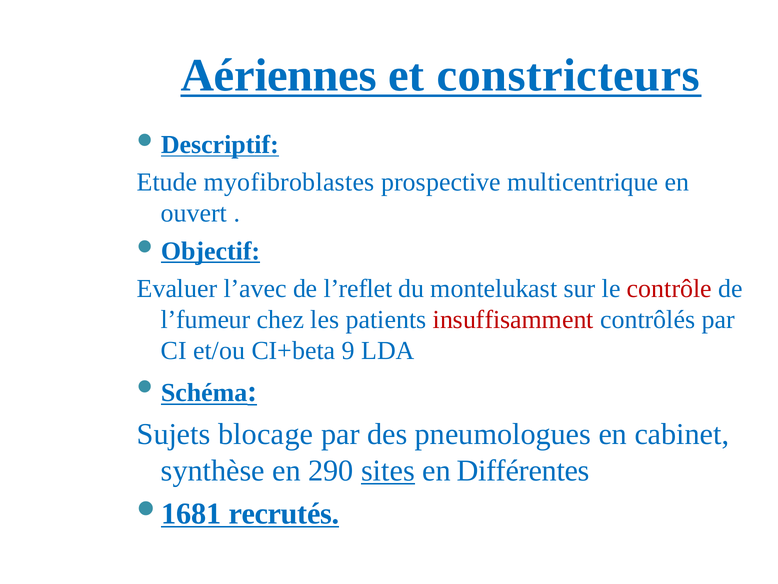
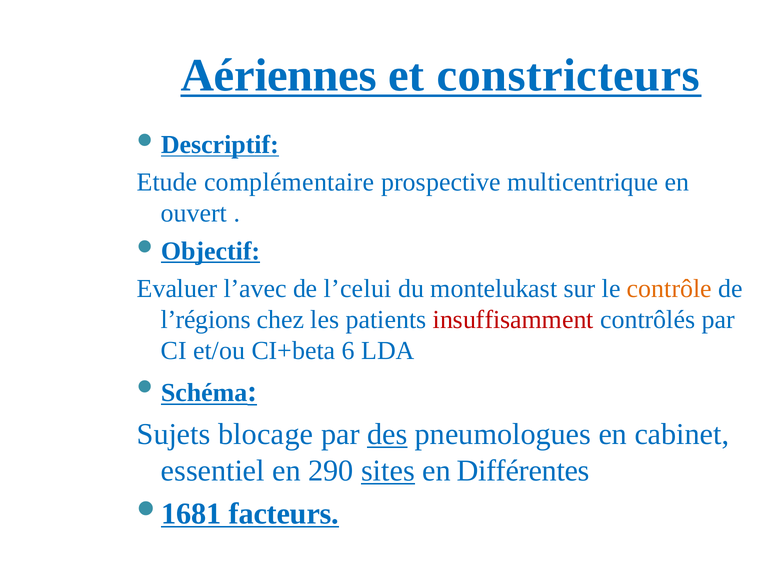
myofibroblastes: myofibroblastes -> complémentaire
l’reflet: l’reflet -> l’celui
contrôle colour: red -> orange
l’fumeur: l’fumeur -> l’régions
9: 9 -> 6
des underline: none -> present
synthèse: synthèse -> essentiel
recrutés: recrutés -> facteurs
